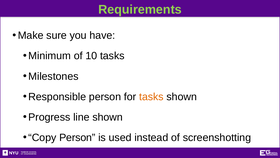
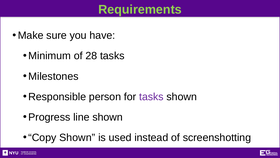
10: 10 -> 28
tasks at (151, 96) colour: orange -> purple
Person at (77, 137): Person -> Shown
